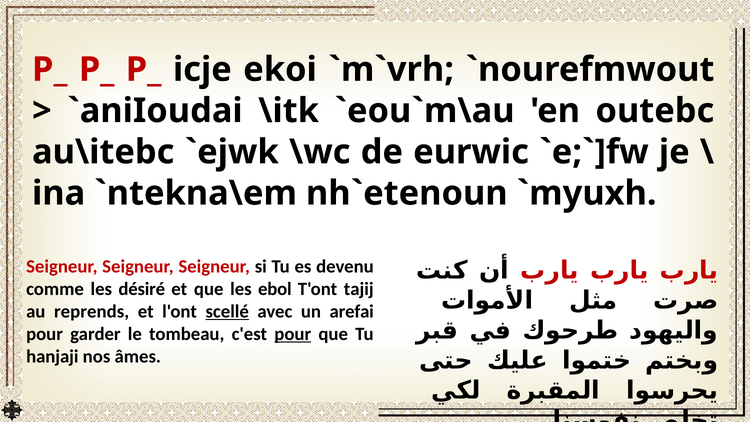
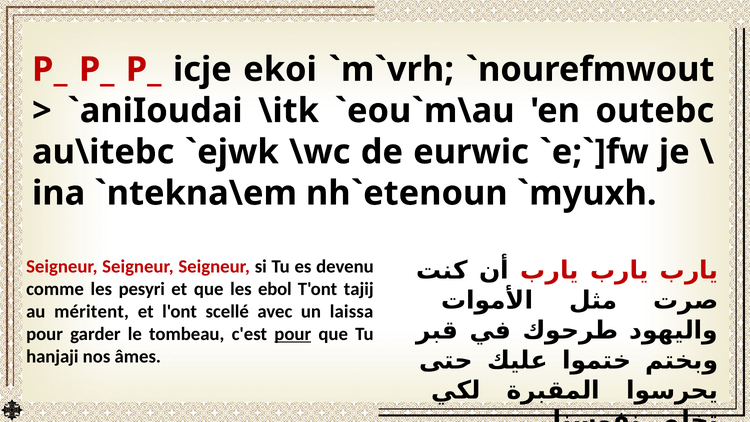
désiré: désiré -> pesyri
reprends: reprends -> méritent
scellé underline: present -> none
arefai: arefai -> laissa
